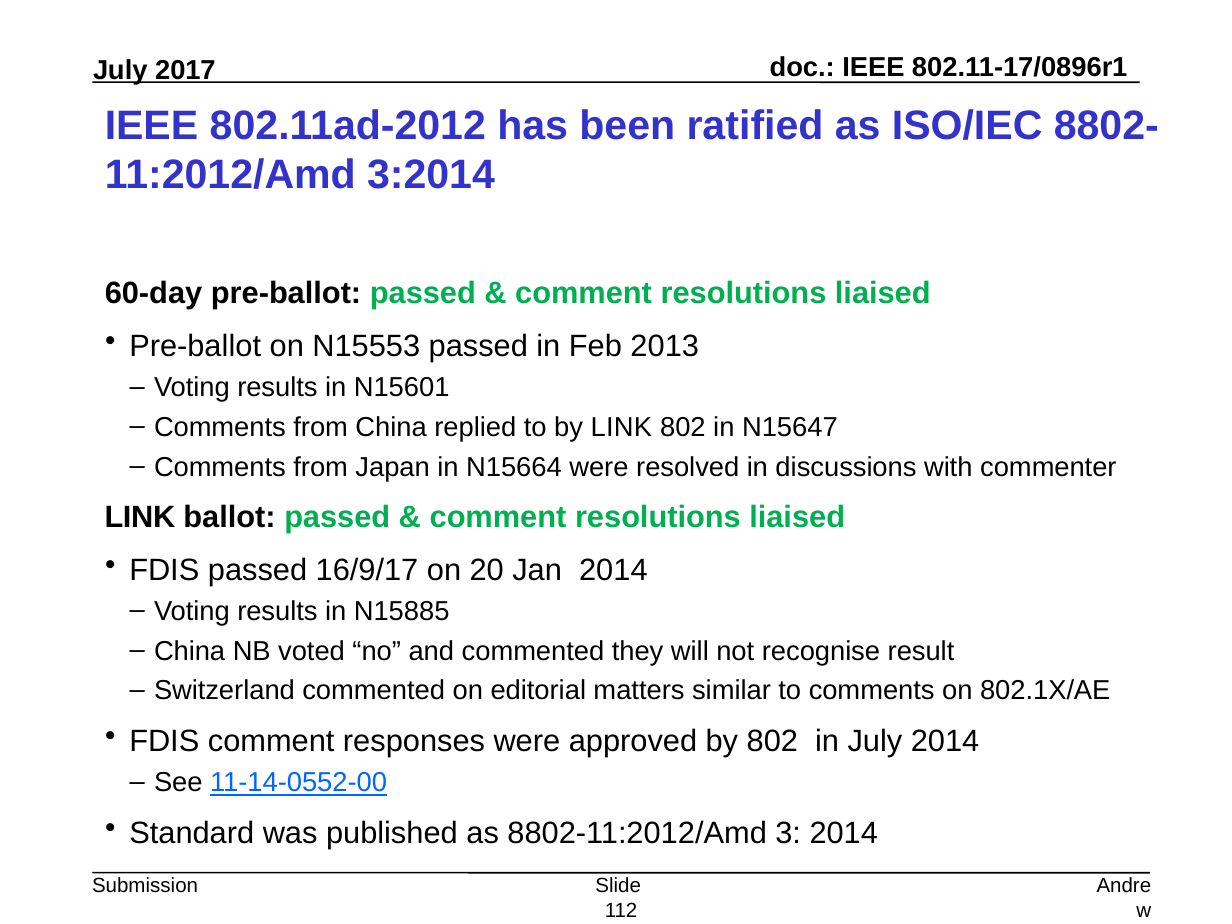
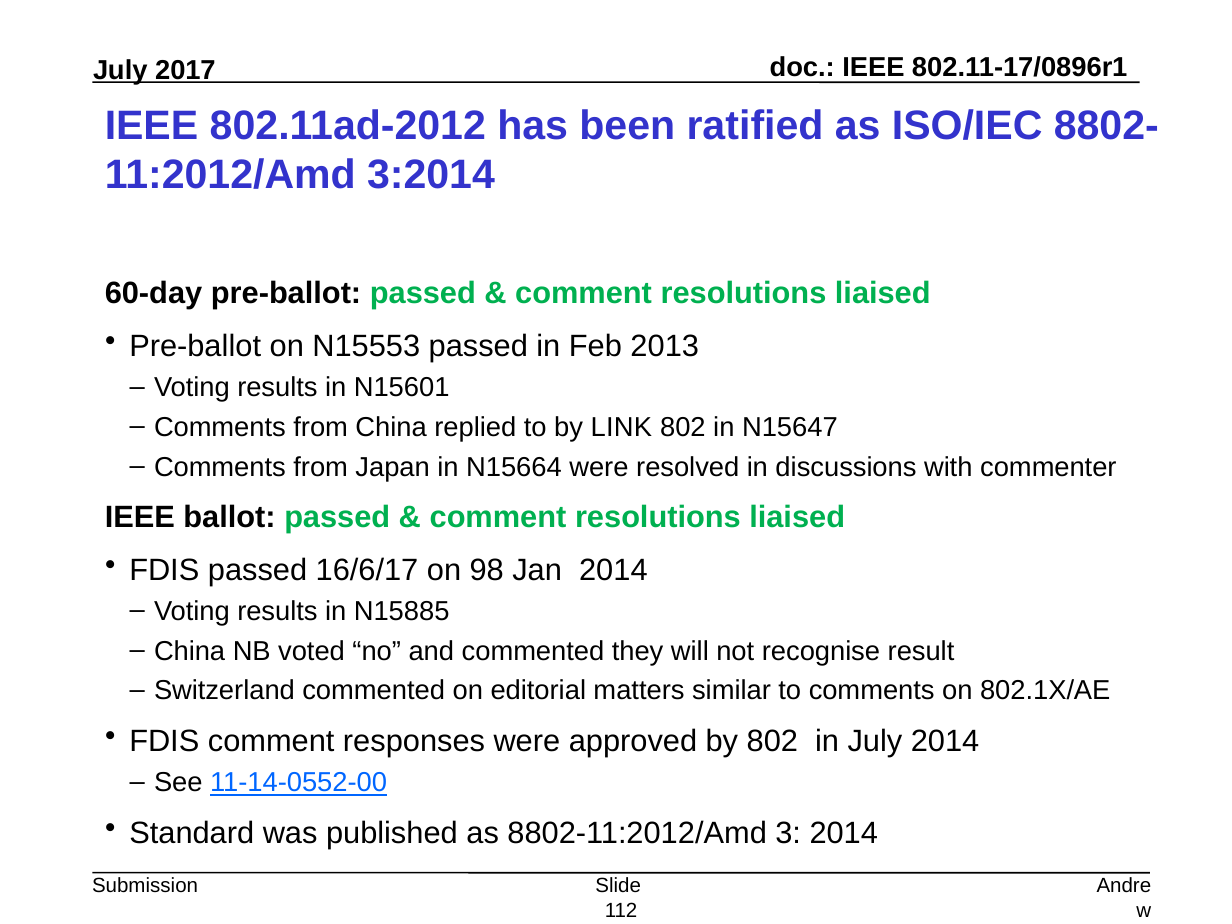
LINK at (140, 518): LINK -> IEEE
16/9/17: 16/9/17 -> 16/6/17
20: 20 -> 98
